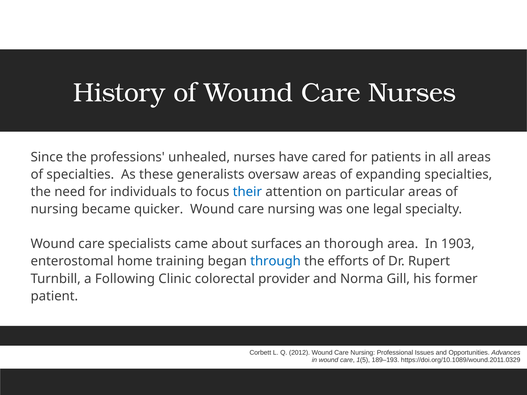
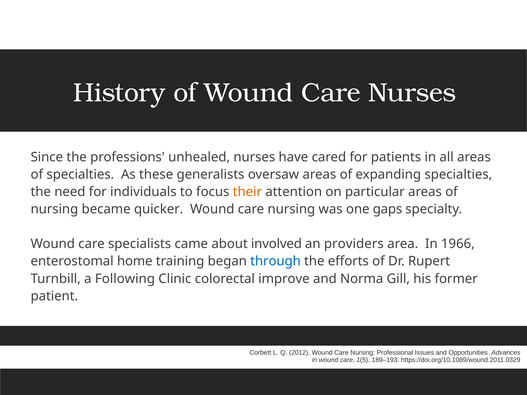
their colour: blue -> orange
legal: legal -> gaps
surfaces: surfaces -> involved
thorough: thorough -> providers
1903: 1903 -> 1966
provider: provider -> improve
